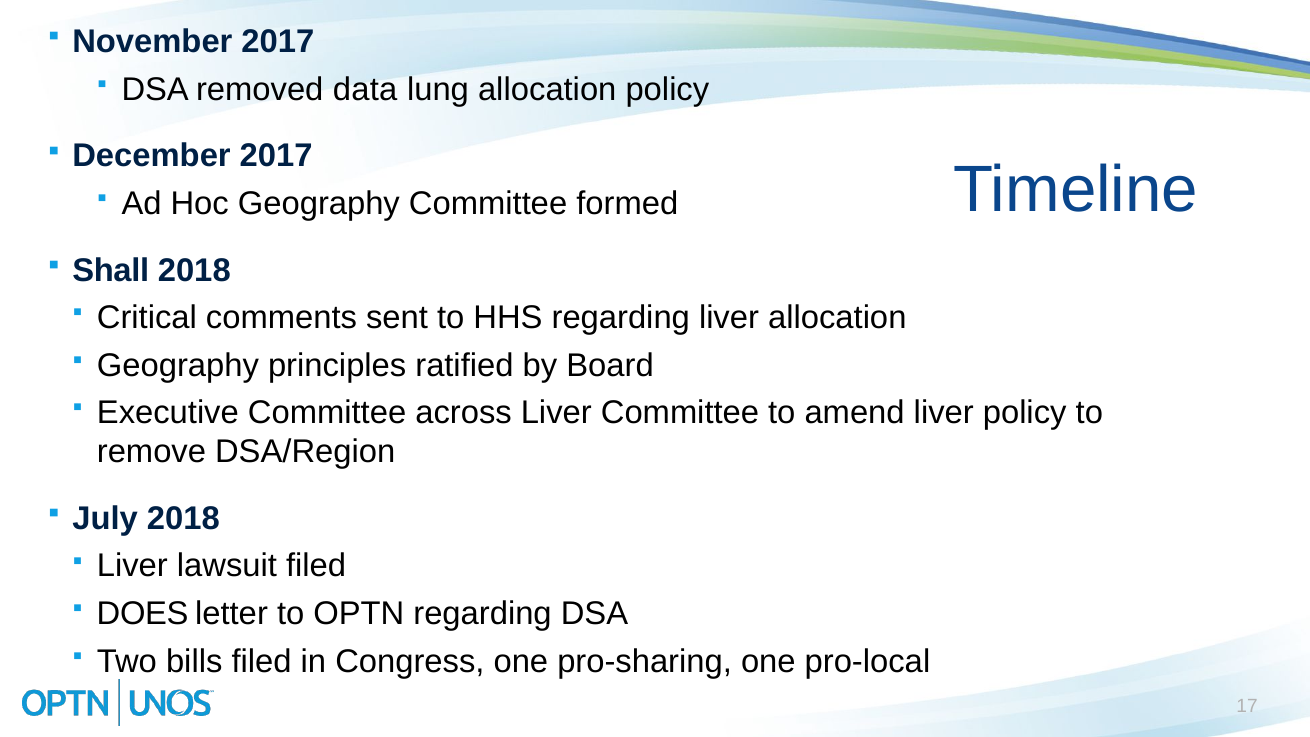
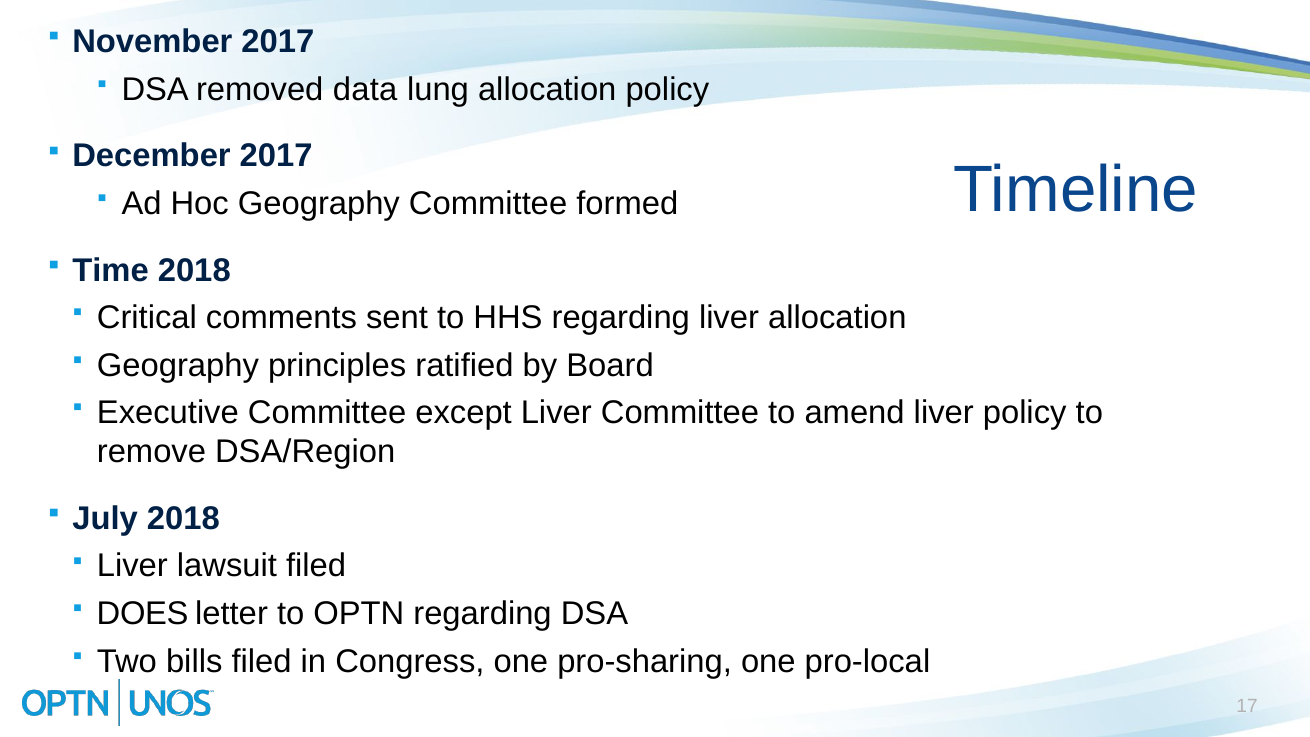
Shall: Shall -> Time
across: across -> except
